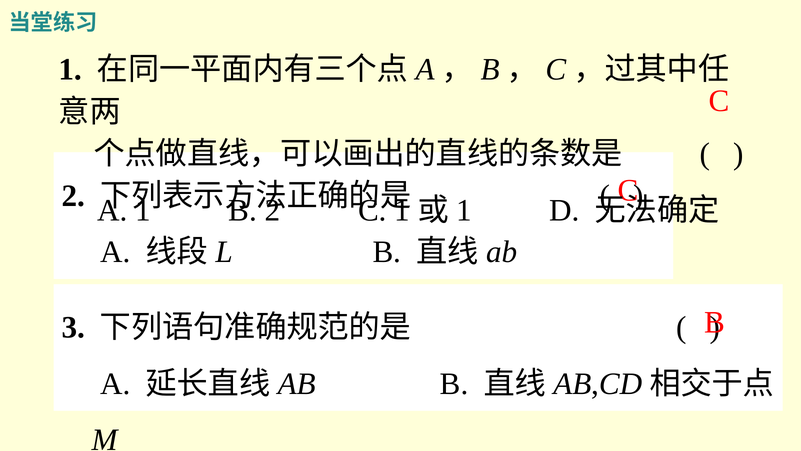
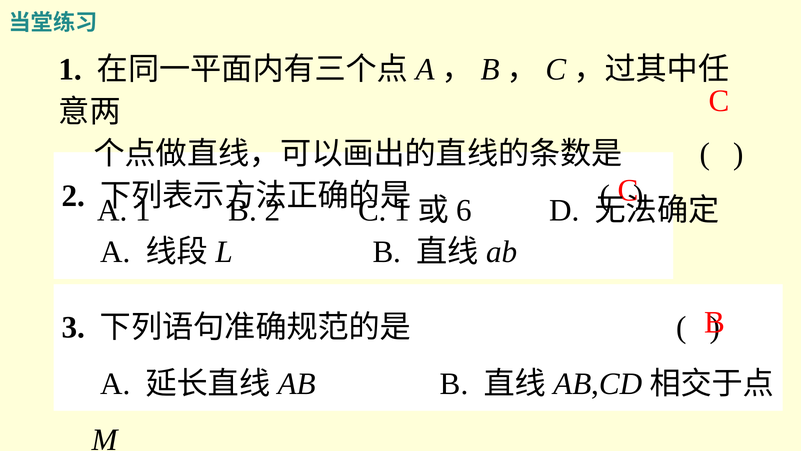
1 at (464, 210): 1 -> 6
